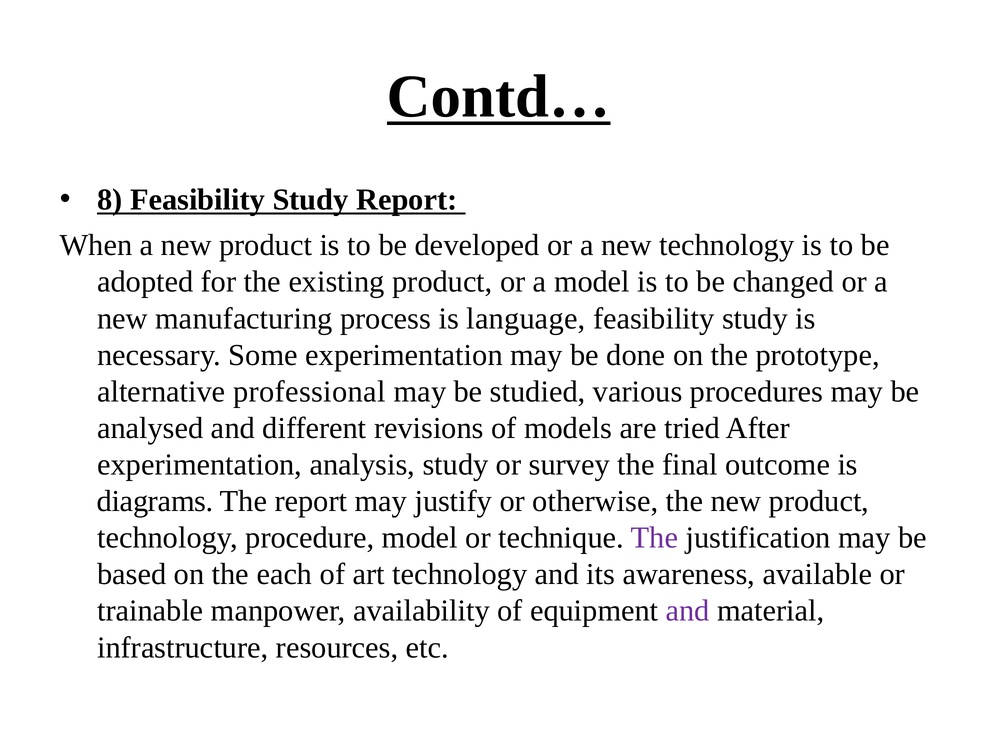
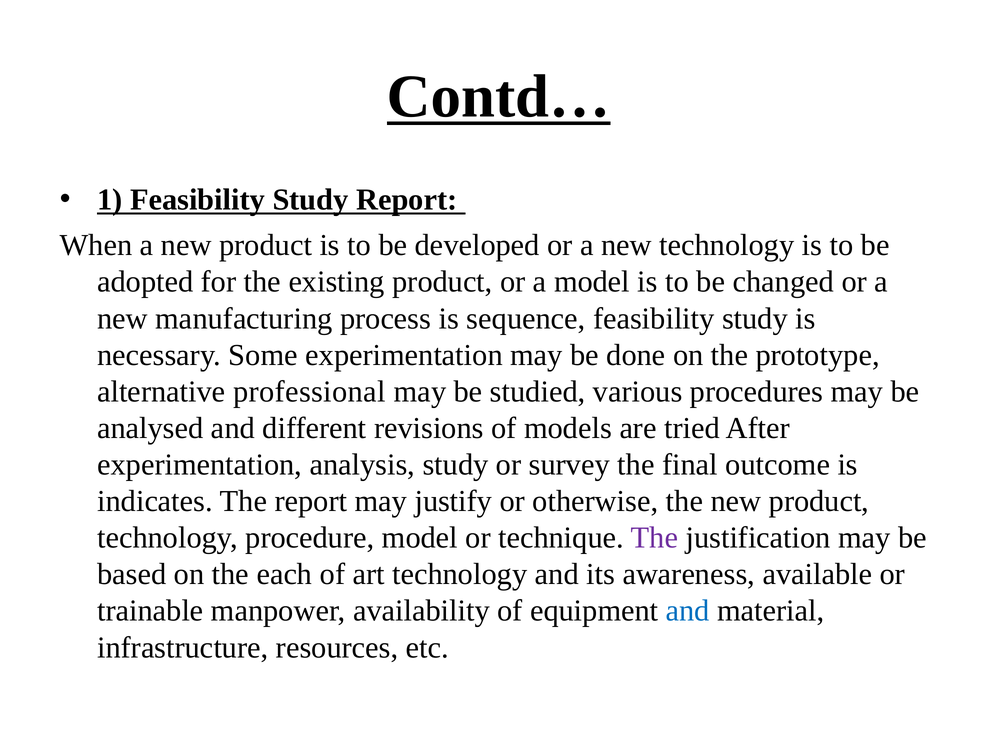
8: 8 -> 1
language: language -> sequence
diagrams: diagrams -> indicates
and at (688, 611) colour: purple -> blue
